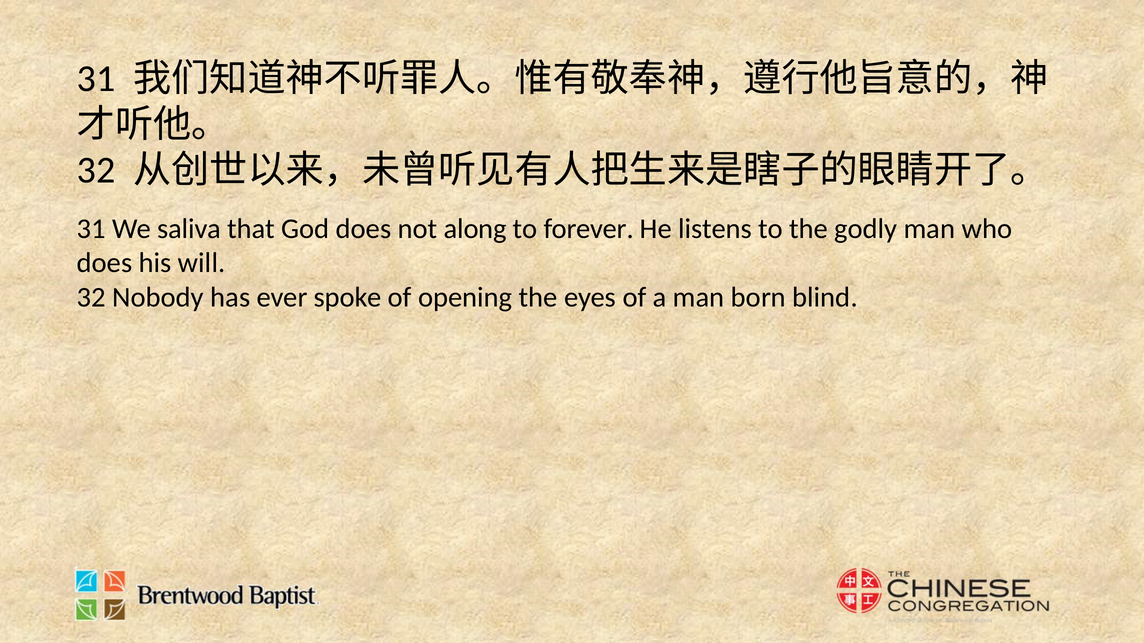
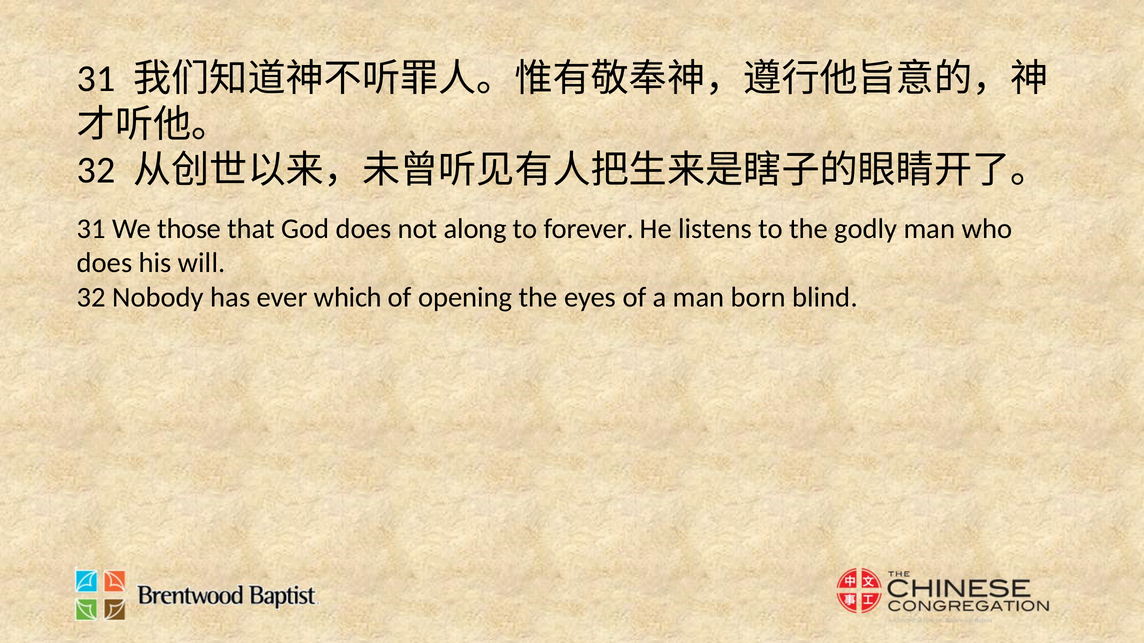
saliva: saliva -> those
spoke: spoke -> which
